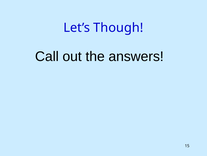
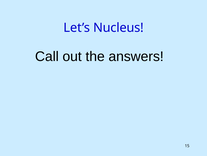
Though: Though -> Nucleus
